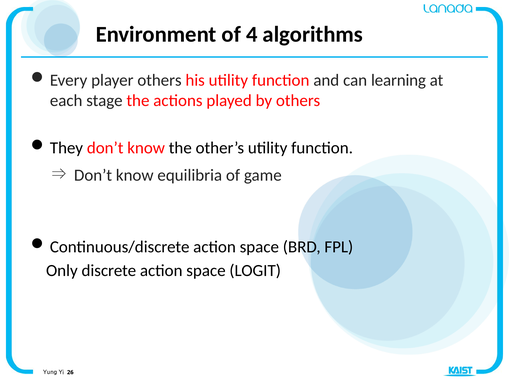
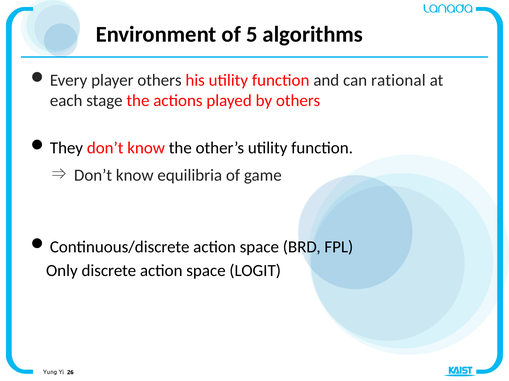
4: 4 -> 5
learning: learning -> rational
